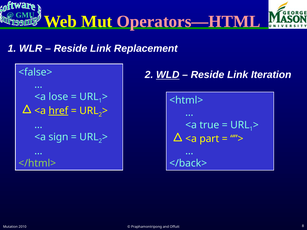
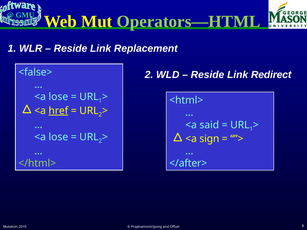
Operators—HTML colour: pink -> light green
WLD underline: present -> none
Iteration: Iteration -> Redirect
true: true -> said
sign at (58, 137): sign -> lose
part: part -> sign
</back>: </back> -> </after>
